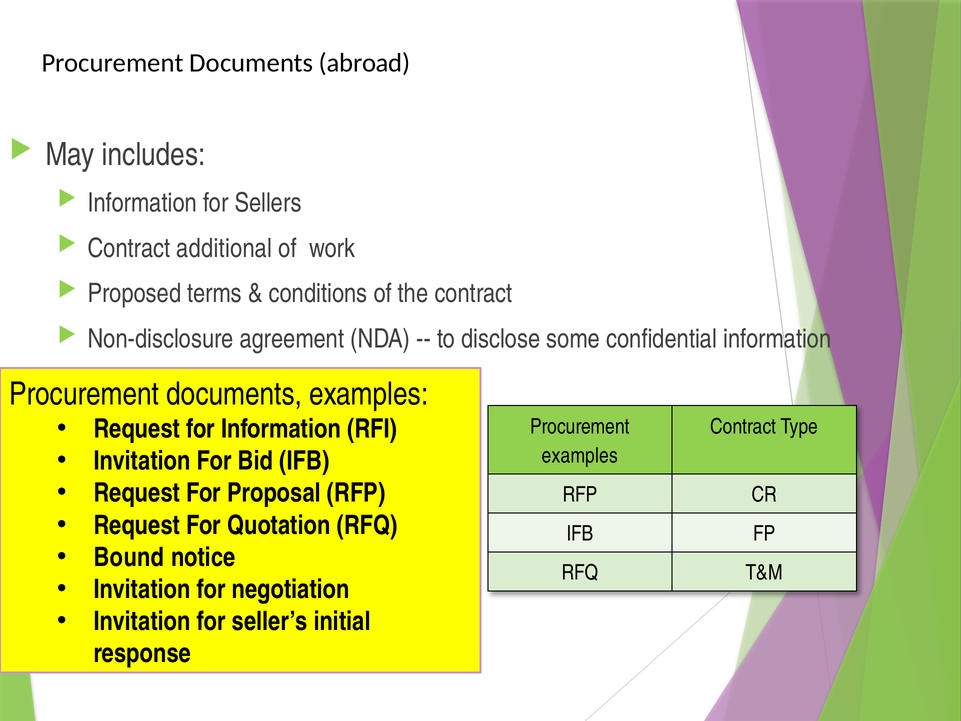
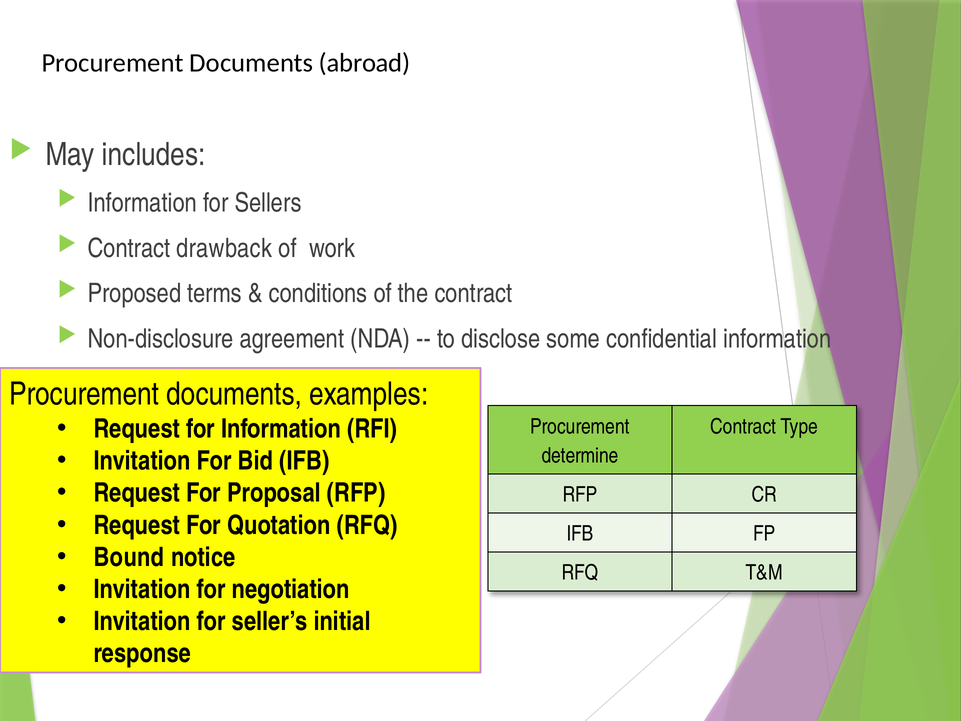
additional: additional -> drawback
examples at (580, 456): examples -> determine
